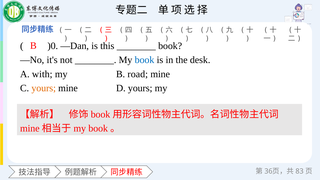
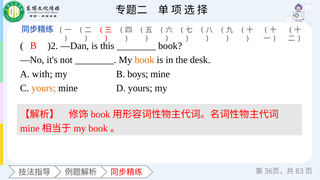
)0: )0 -> )2
book at (145, 60) colour: blue -> orange
road: road -> boys
